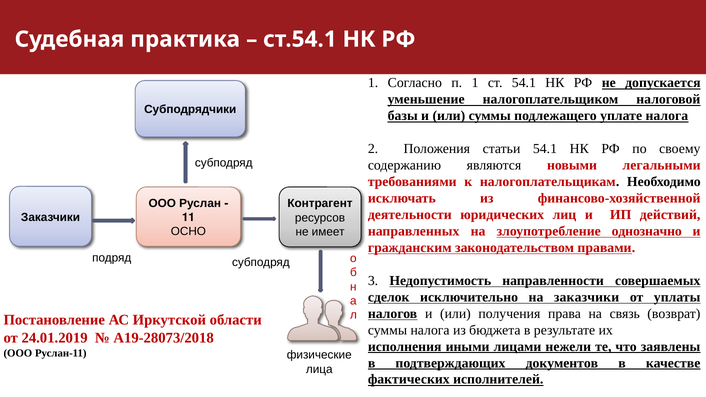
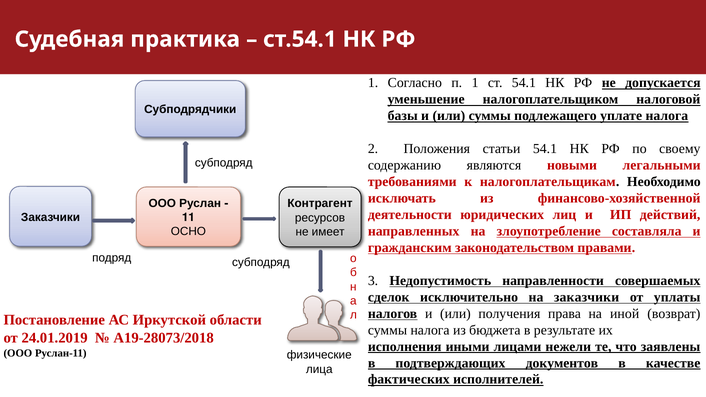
однозначно: однозначно -> составляла
связь: связь -> иной
